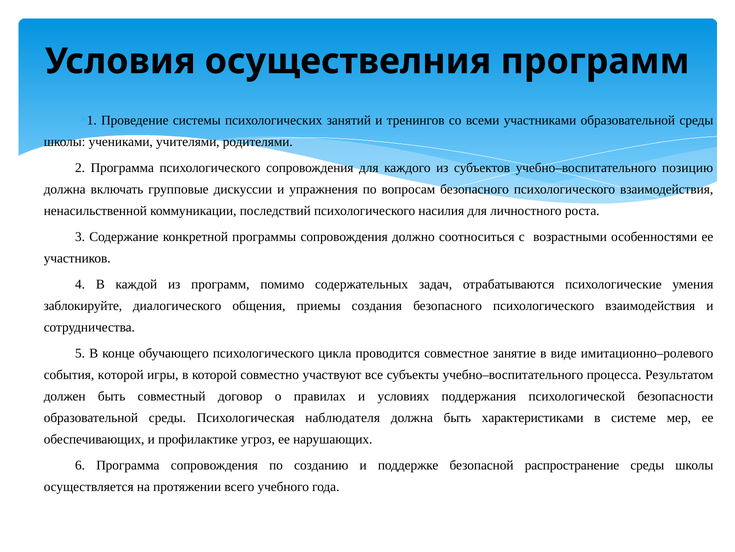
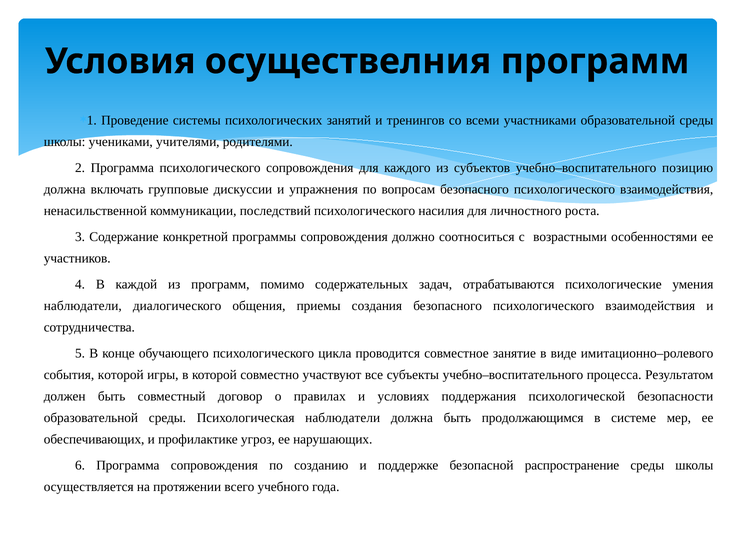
заблокируйте at (83, 305): заблокируйте -> наблюдатели
Психологическая наблюдателя: наблюдателя -> наблюдатели
характеристиками: характеристиками -> продолжающимся
